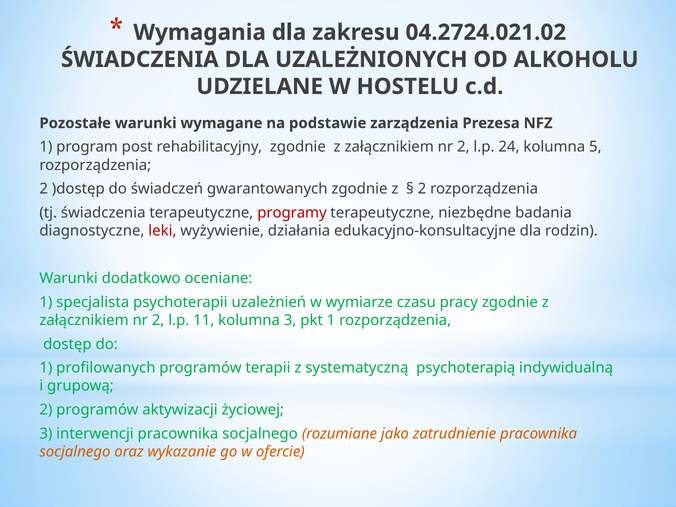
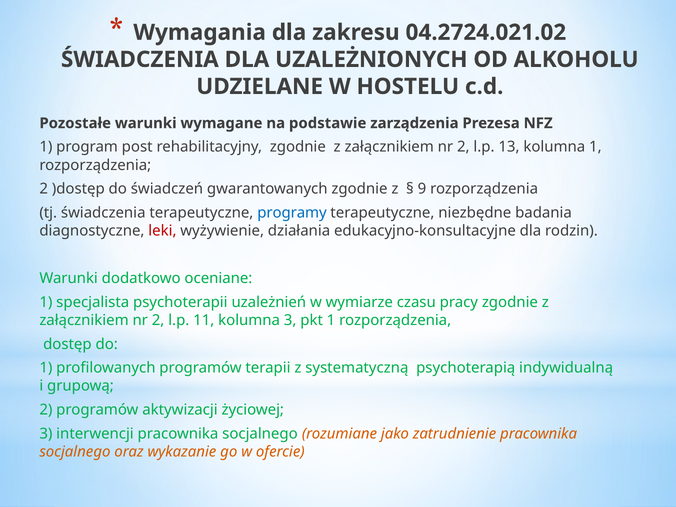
24: 24 -> 13
kolumna 5: 5 -> 1
2 at (422, 189): 2 -> 9
programy colour: red -> blue
